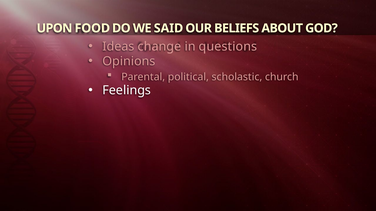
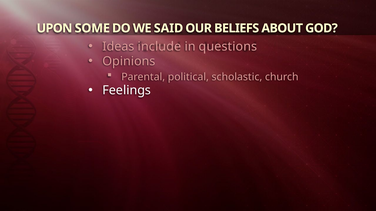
FOOD: FOOD -> SOME
change: change -> include
